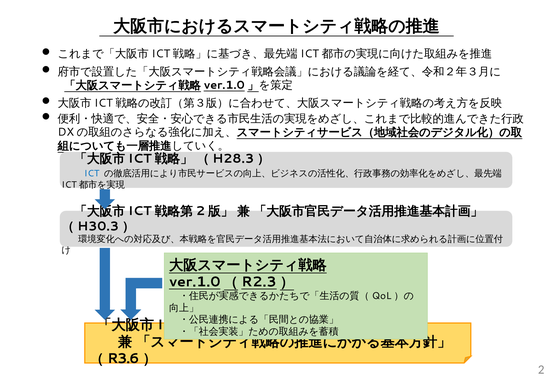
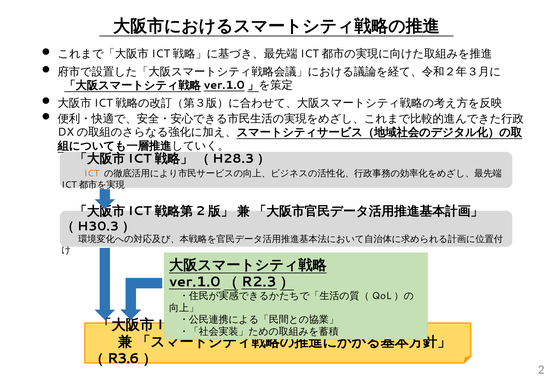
ICT colour: blue -> orange
